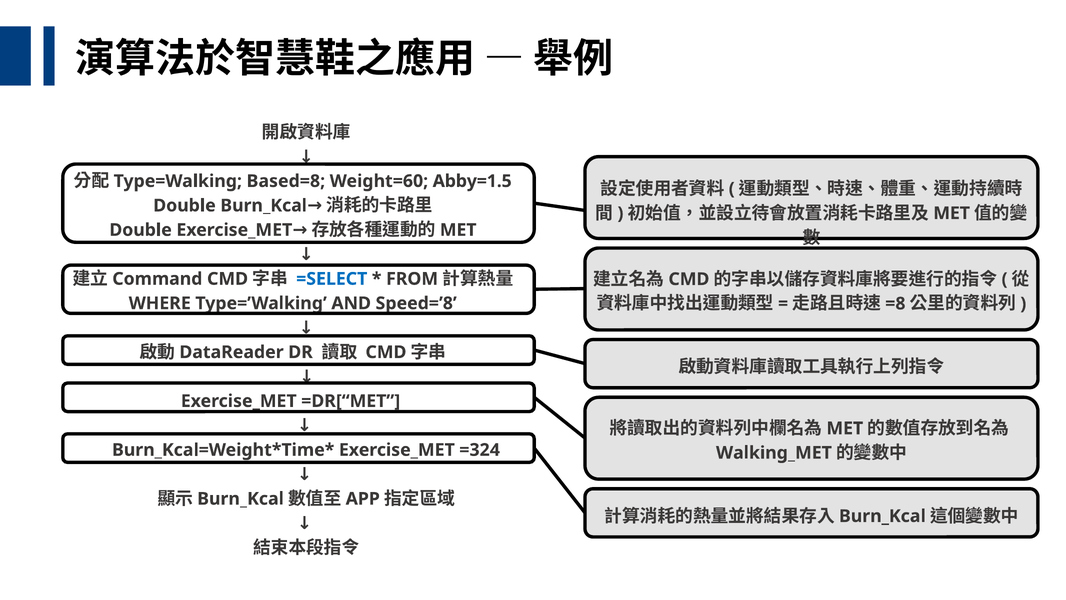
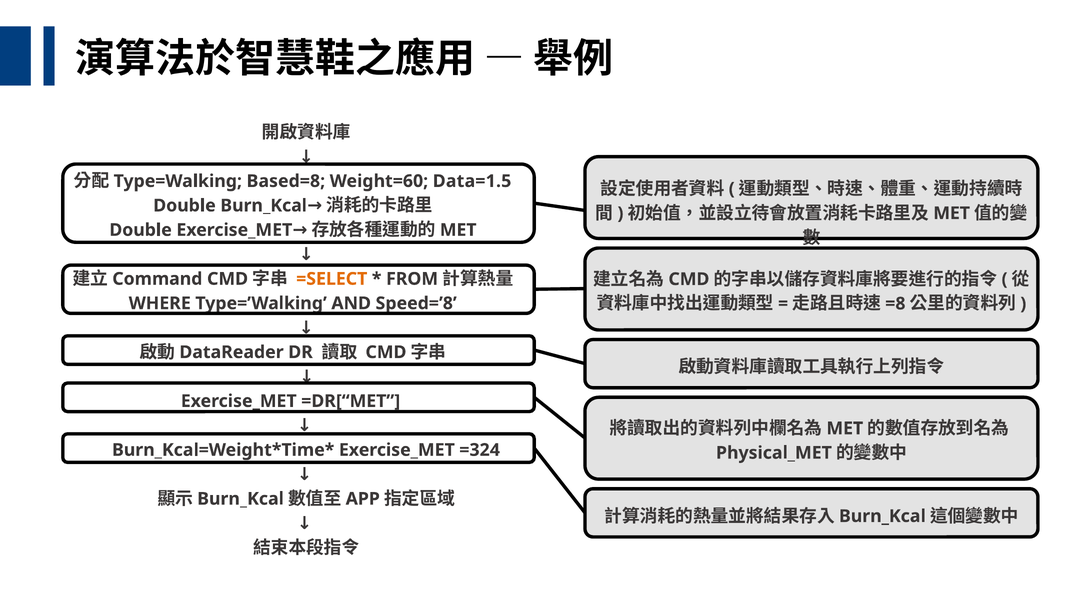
Abby=1.5: Abby=1.5 -> Data=1.5
=SELECT colour: blue -> orange
Walking_MET: Walking_MET -> Physical_MET
